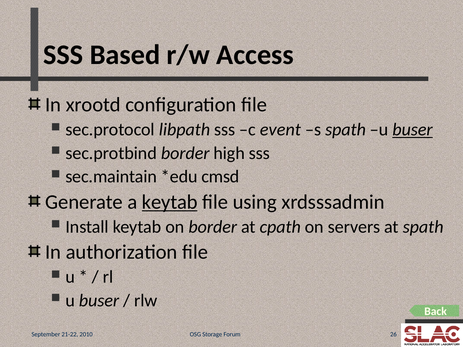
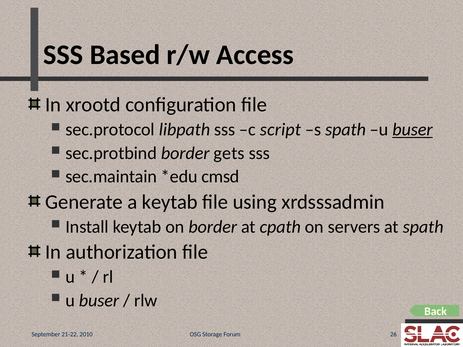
event: event -> script
high: high -> gets
keytab at (170, 202) underline: present -> none
